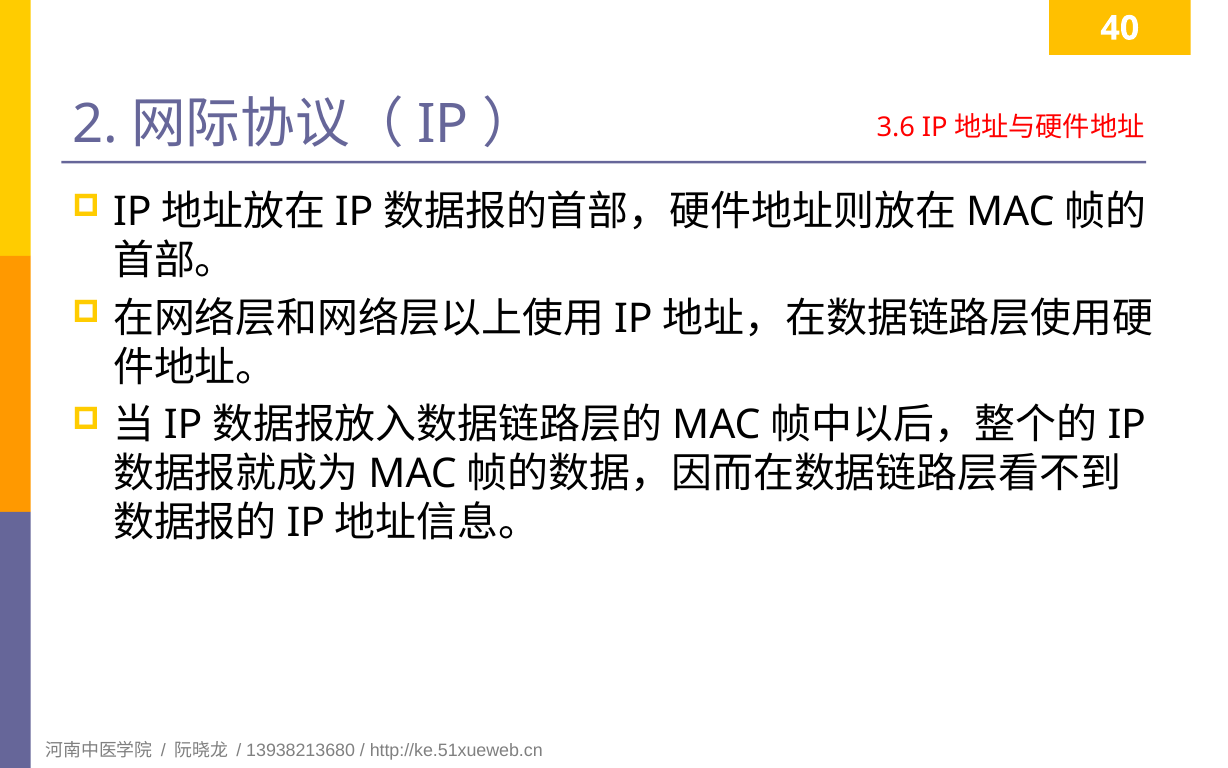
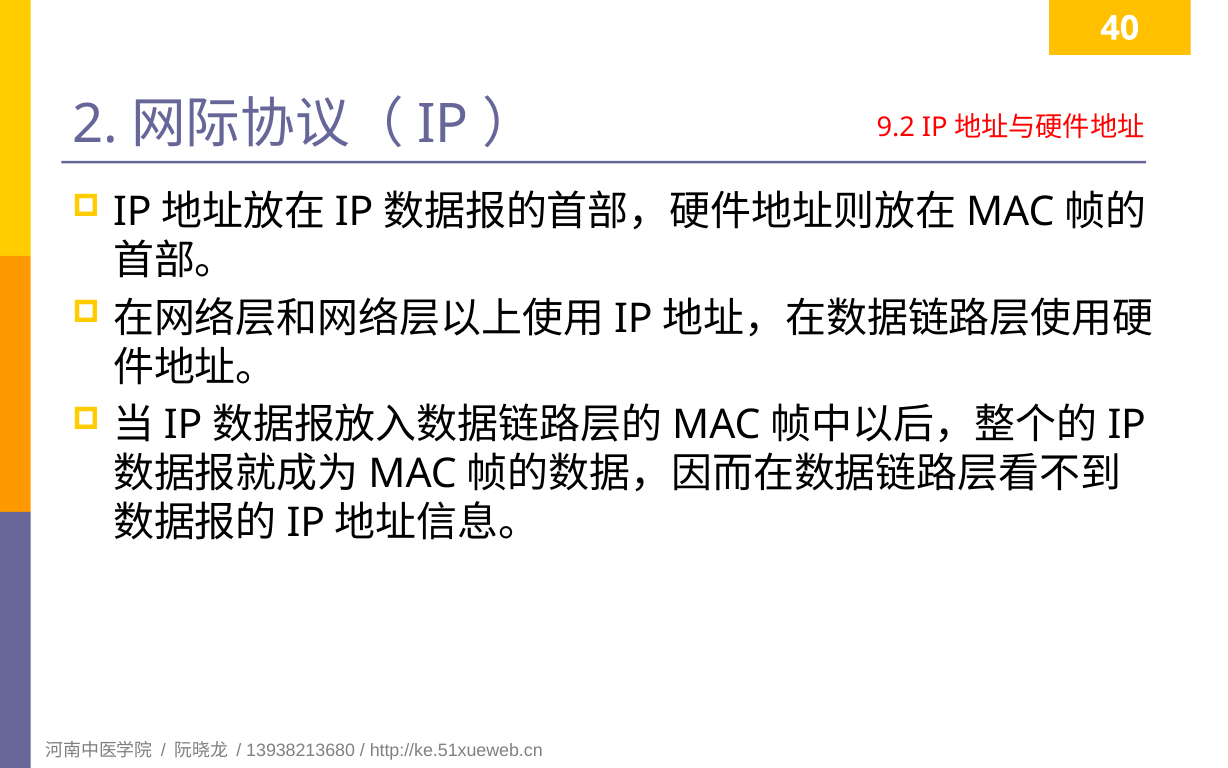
3.6: 3.6 -> 9.2
